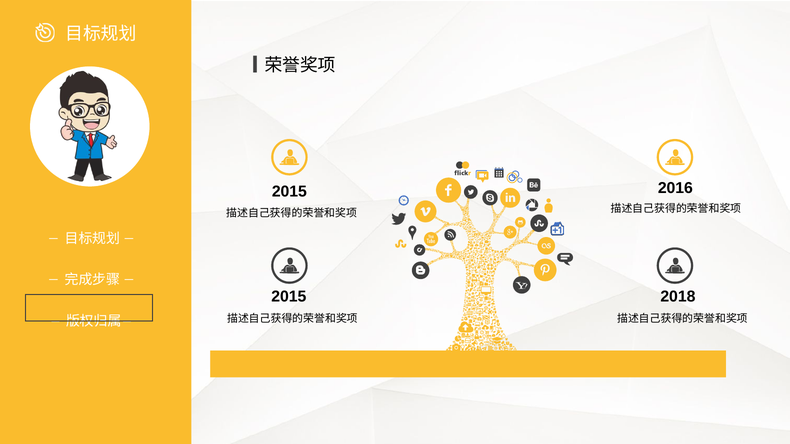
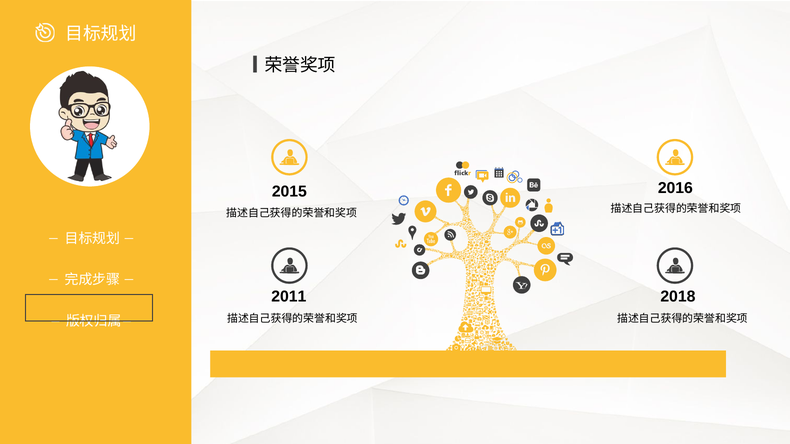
2015 at (289, 297): 2015 -> 2011
